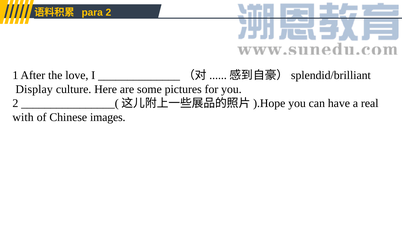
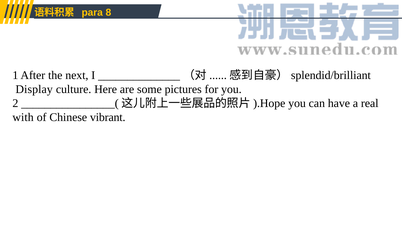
para 2: 2 -> 8
love: love -> next
images: images -> vibrant
